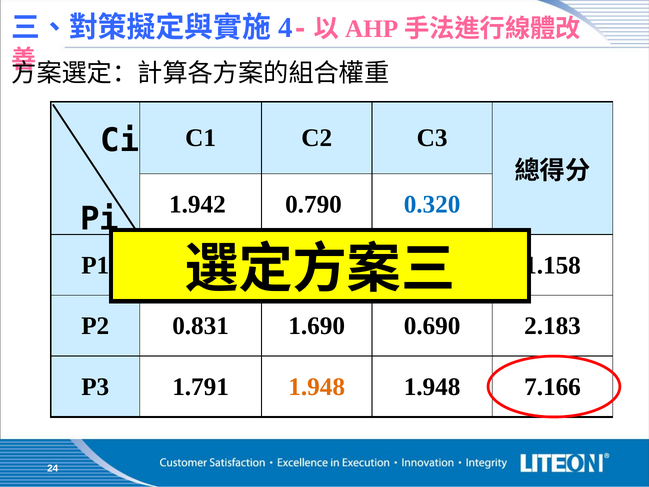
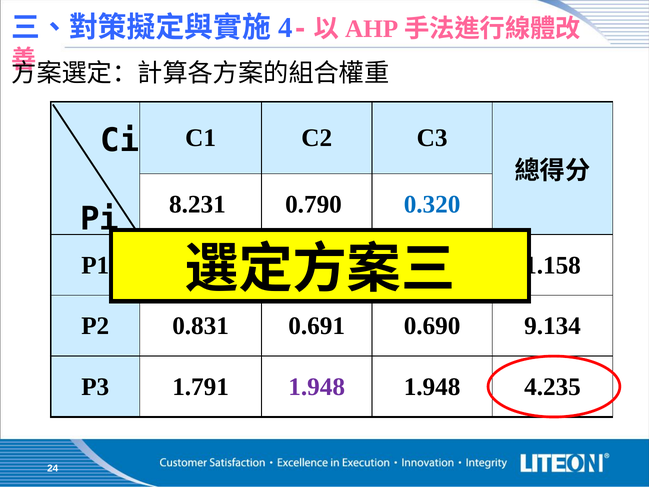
1.942: 1.942 -> 8.231
1.690: 1.690 -> 0.691
2.183: 2.183 -> 9.134
1.948 at (317, 387) colour: orange -> purple
7.166: 7.166 -> 4.235
